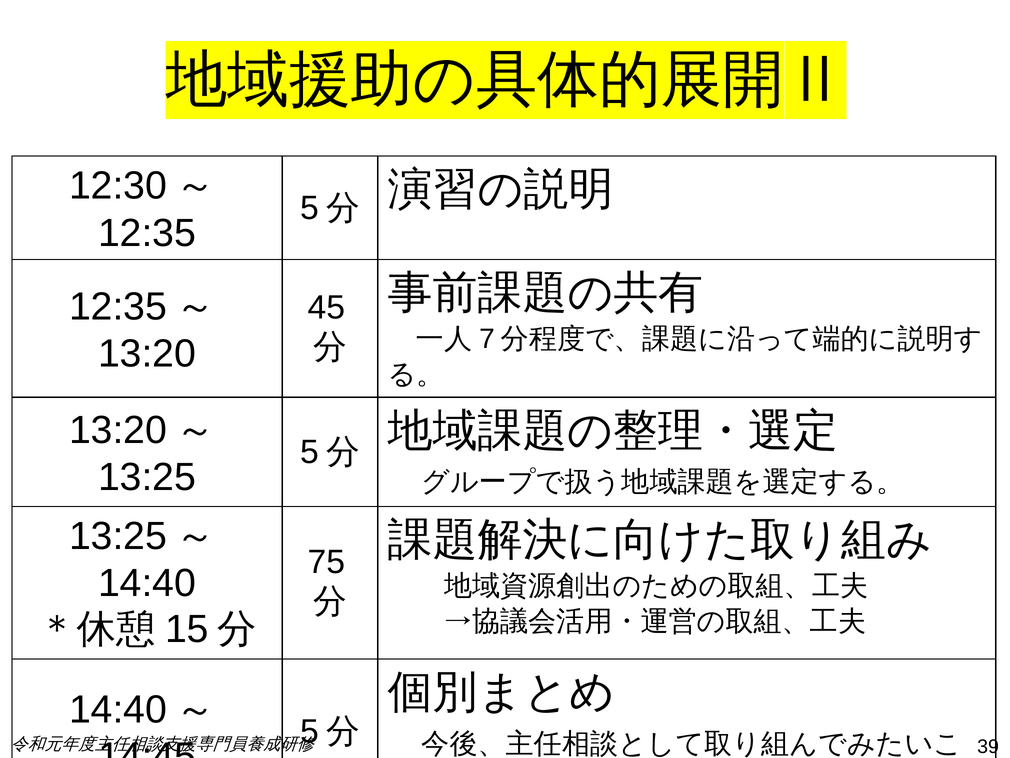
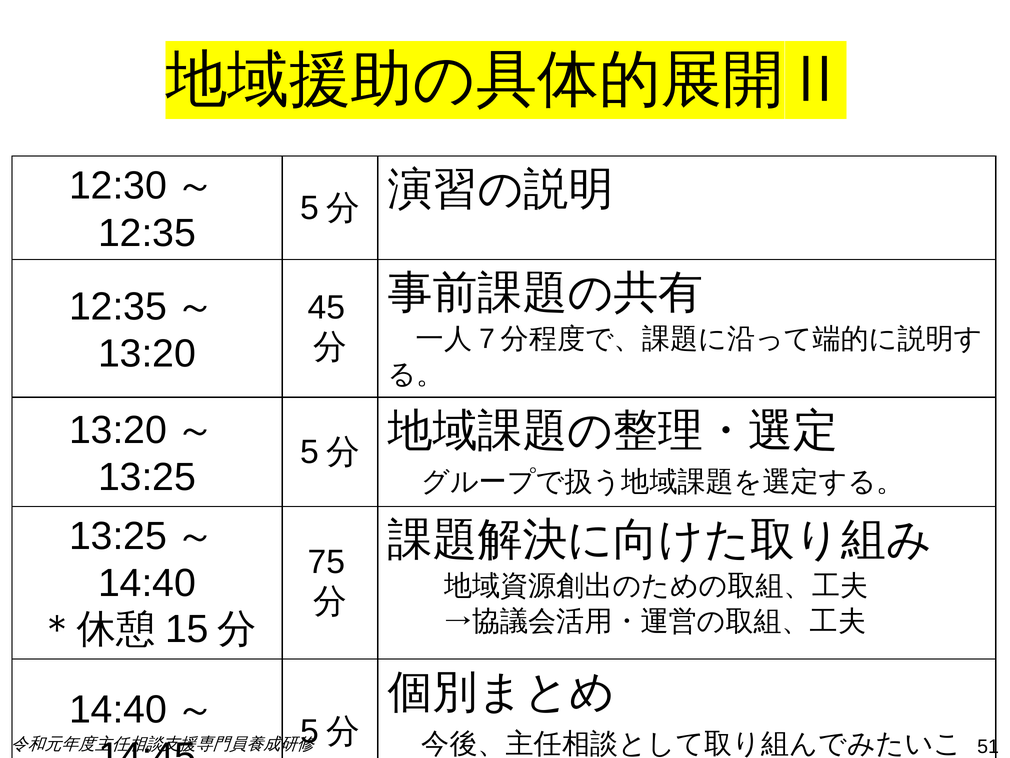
39: 39 -> 51
